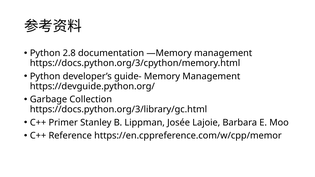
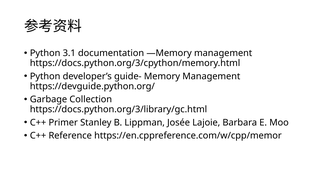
2.8: 2.8 -> 3.1
